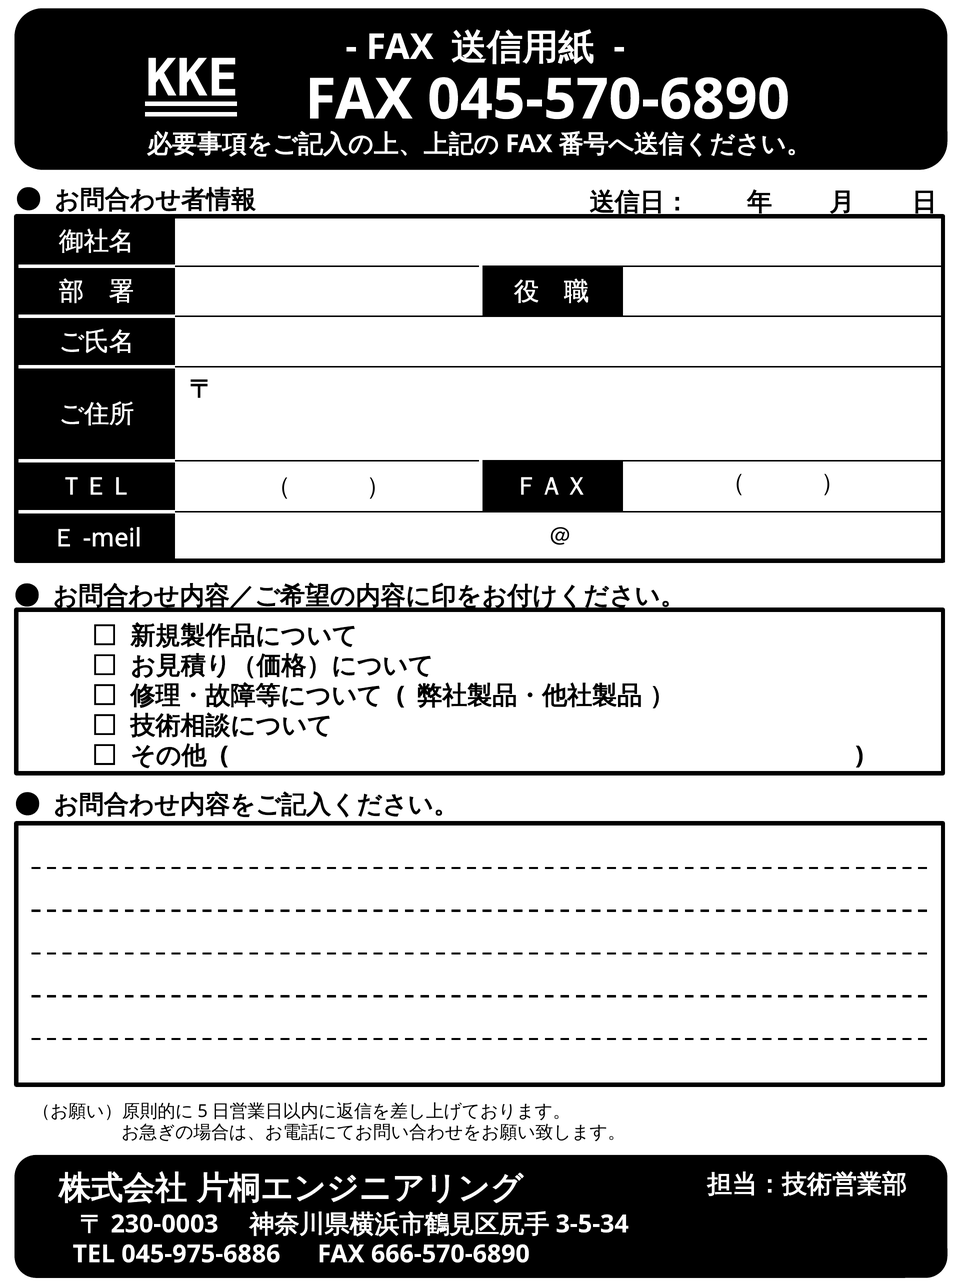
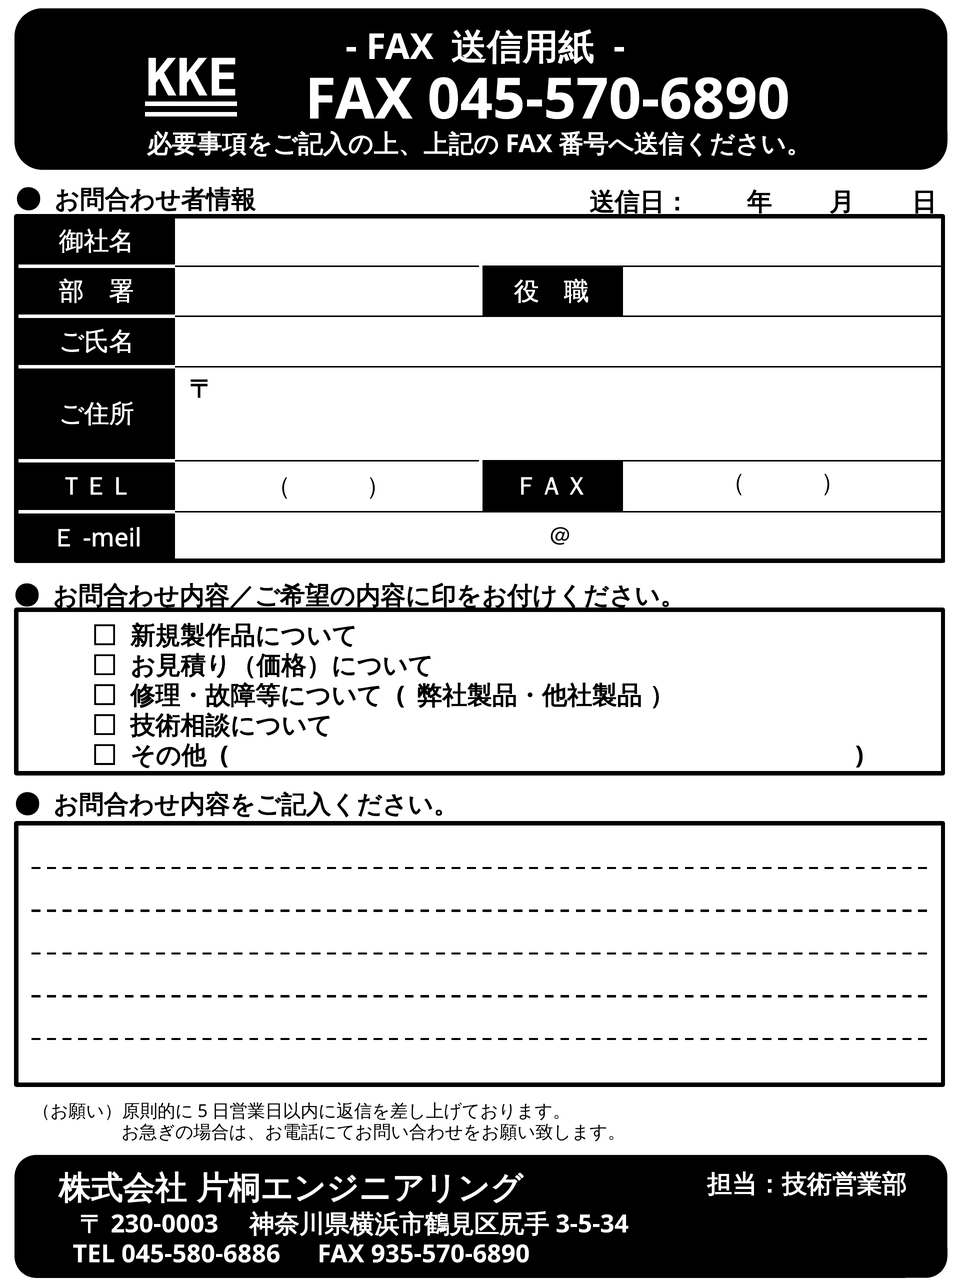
045-975-6886: 045-975-6886 -> 045-580-6886
666-570-6890: 666-570-6890 -> 935-570-6890
